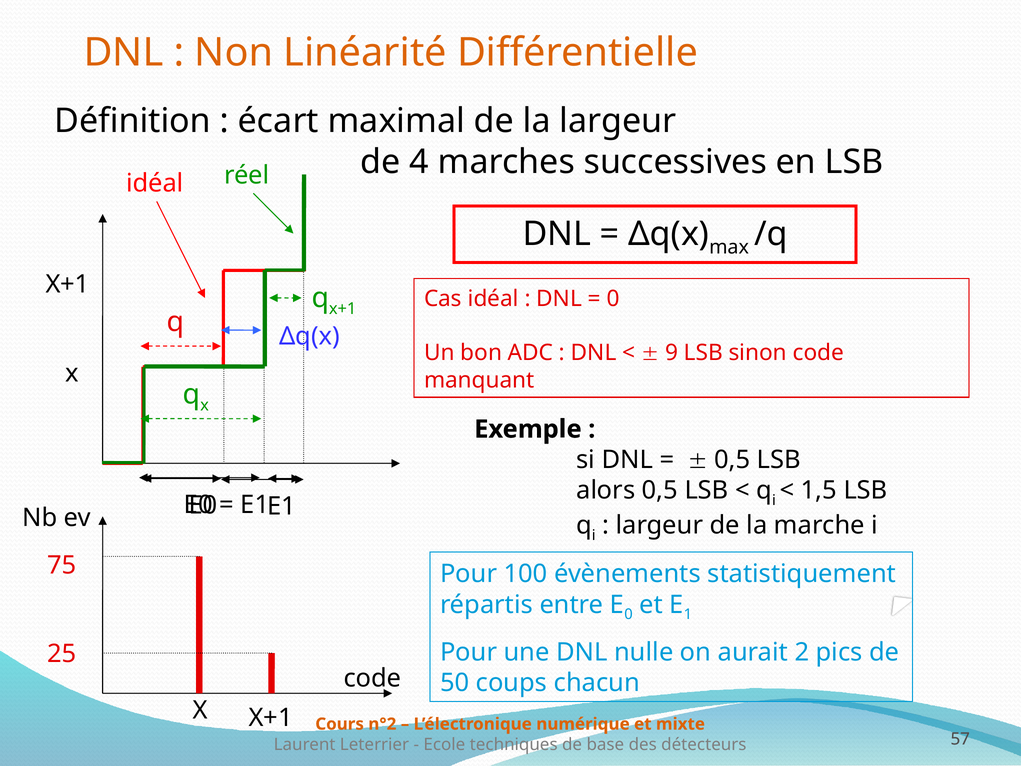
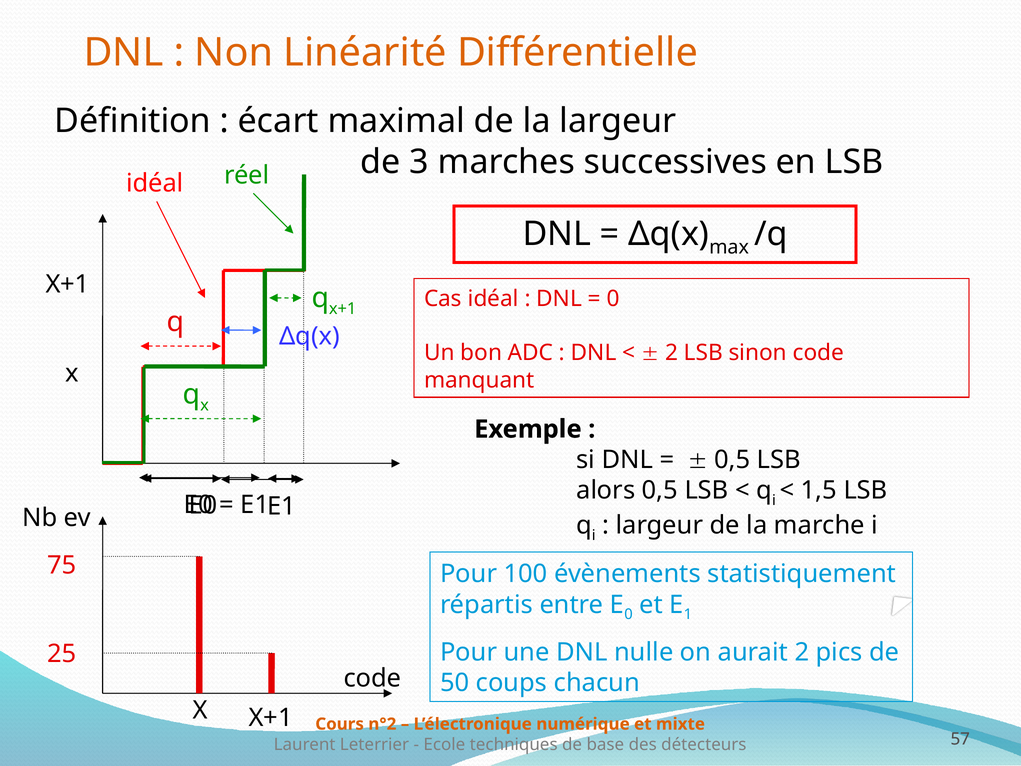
4: 4 -> 3
9 at (672, 353): 9 -> 2
